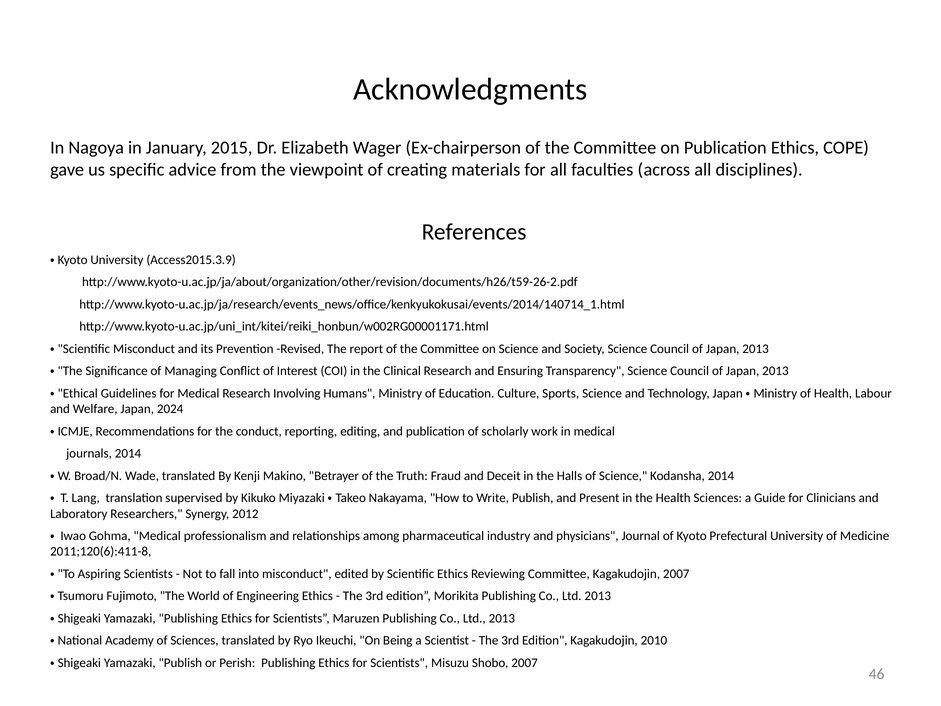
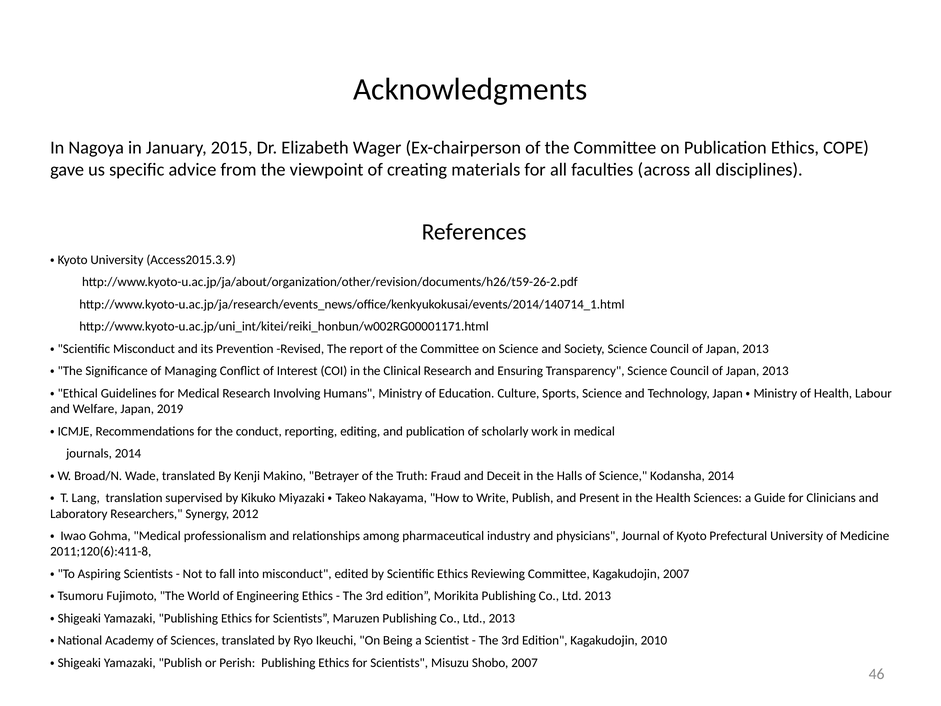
2024: 2024 -> 2019
